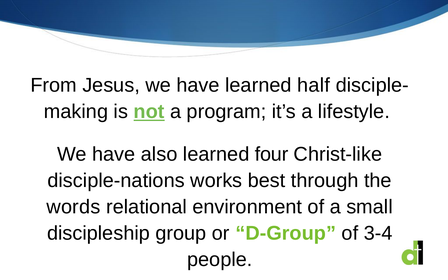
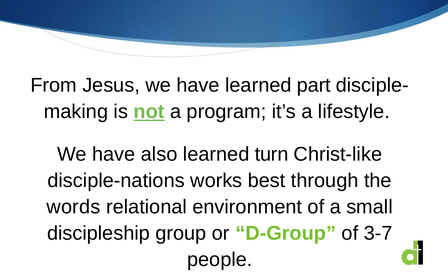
half: half -> part
four: four -> turn
3-4: 3-4 -> 3-7
